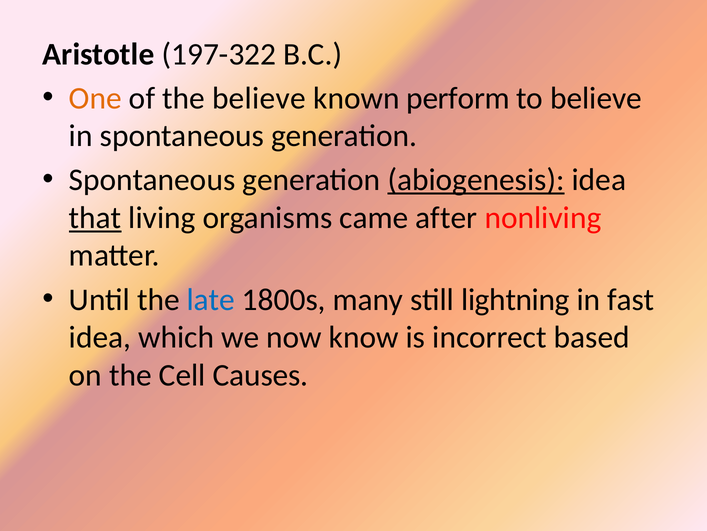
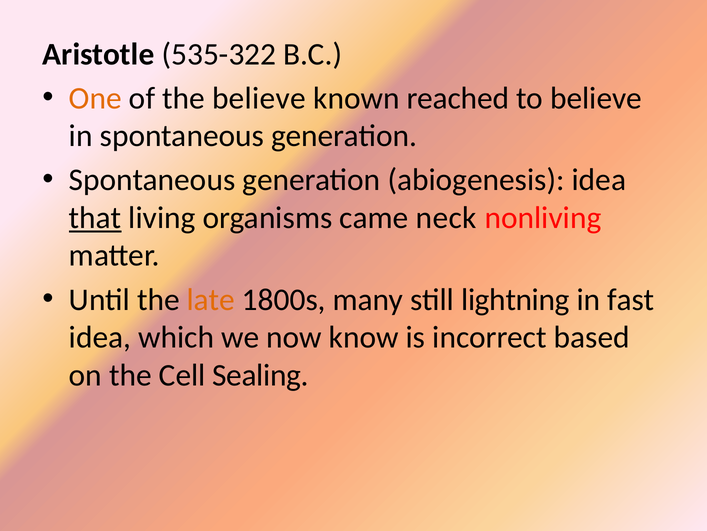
197-322: 197-322 -> 535-322
perform: perform -> reached
abiogenesis underline: present -> none
after: after -> neck
late colour: blue -> orange
Causes: Causes -> Sealing
